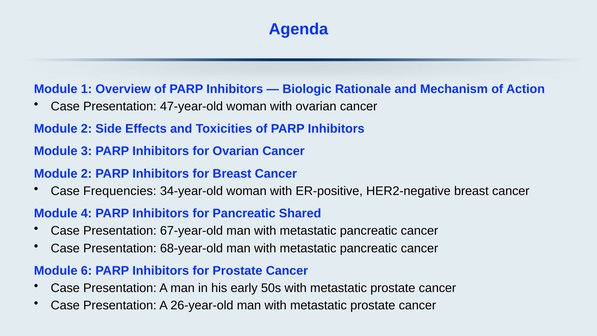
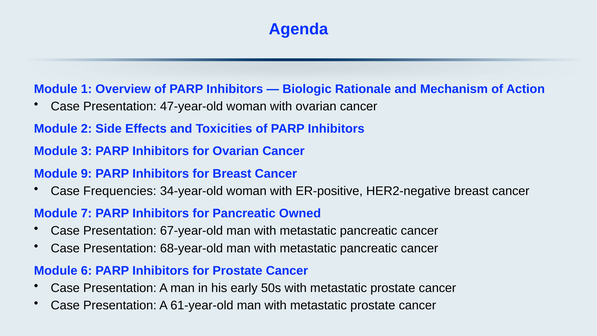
2 at (86, 174): 2 -> 9
4: 4 -> 7
Shared: Shared -> Owned
26-year-old: 26-year-old -> 61-year-old
